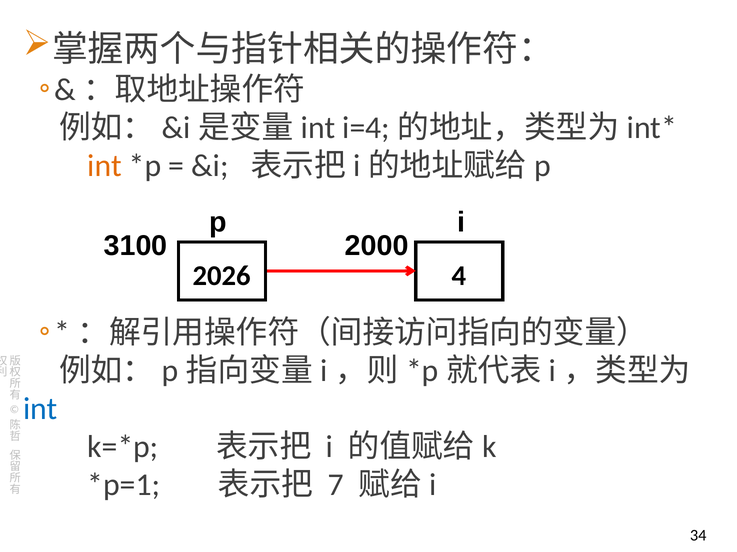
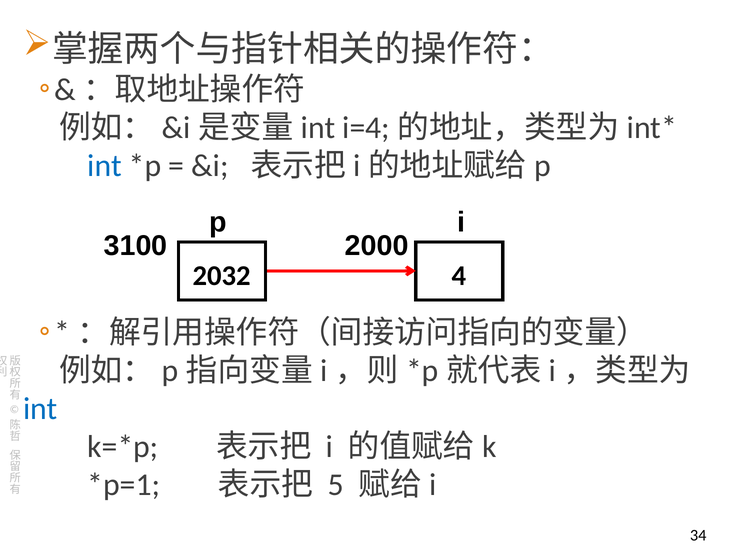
int at (105, 166) colour: orange -> blue
2026: 2026 -> 2032
7: 7 -> 5
